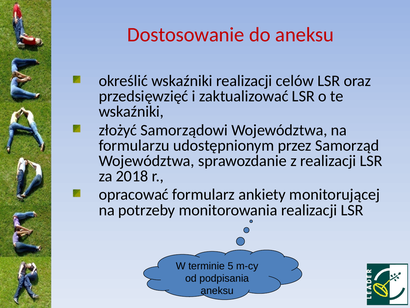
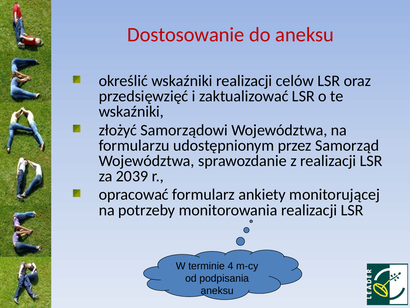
2018: 2018 -> 2039
5: 5 -> 4
